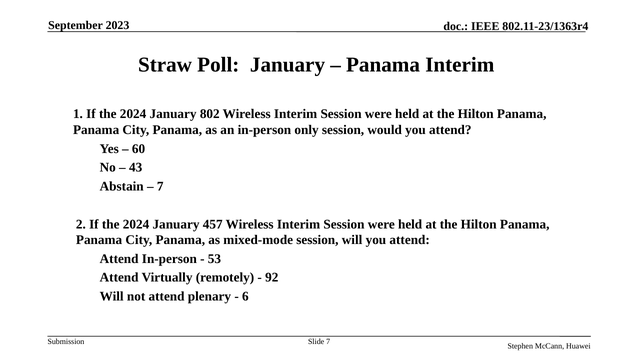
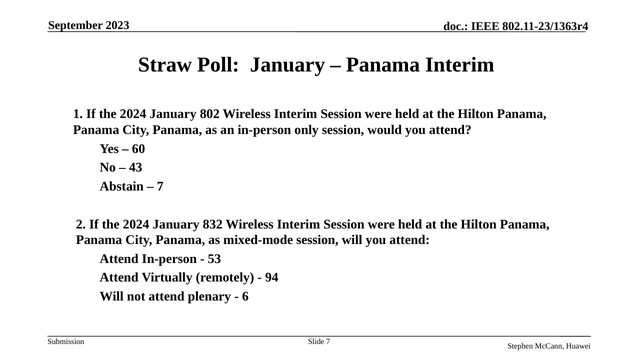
457: 457 -> 832
92: 92 -> 94
